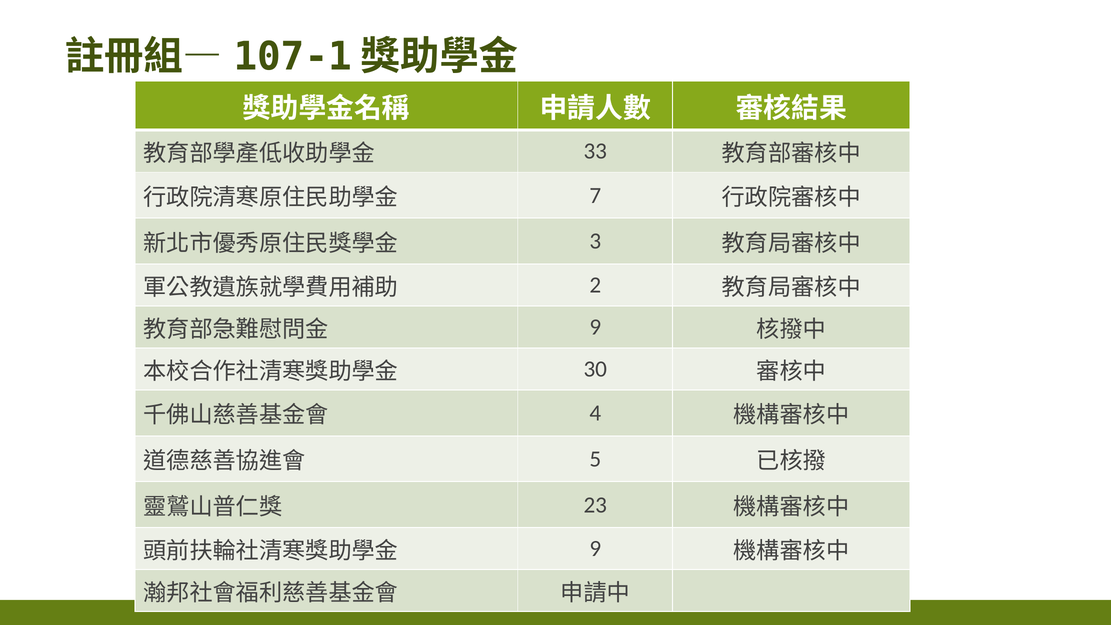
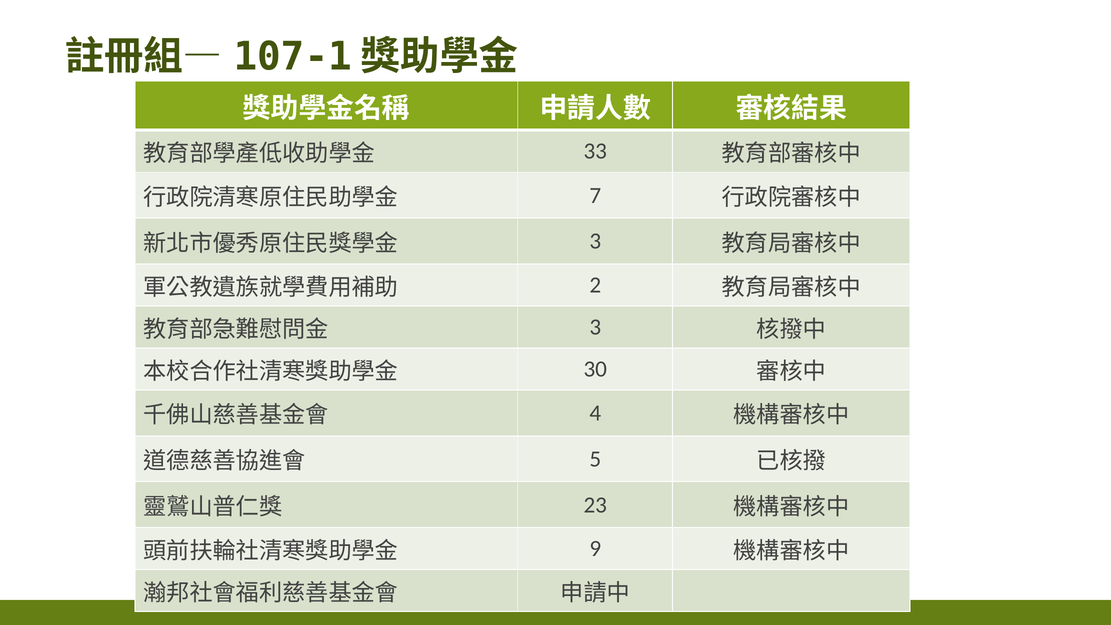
9 at (595, 327): 9 -> 3
